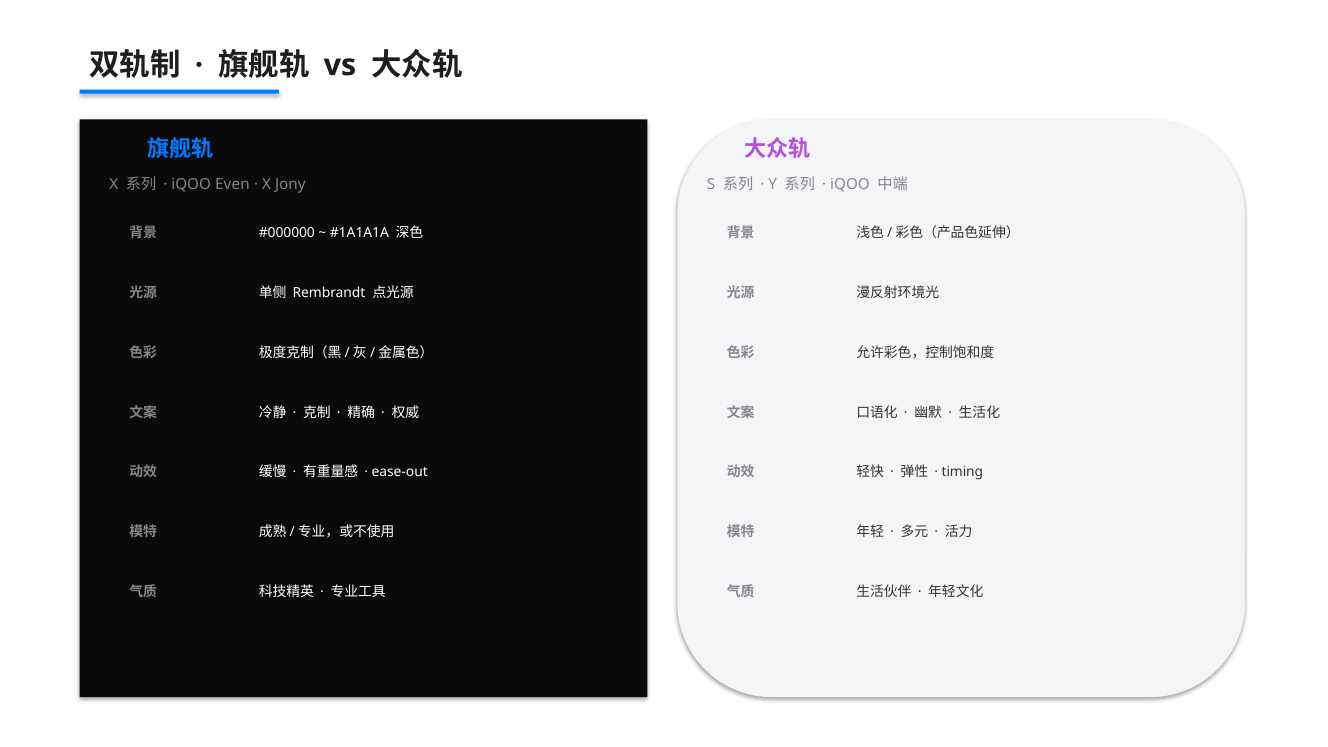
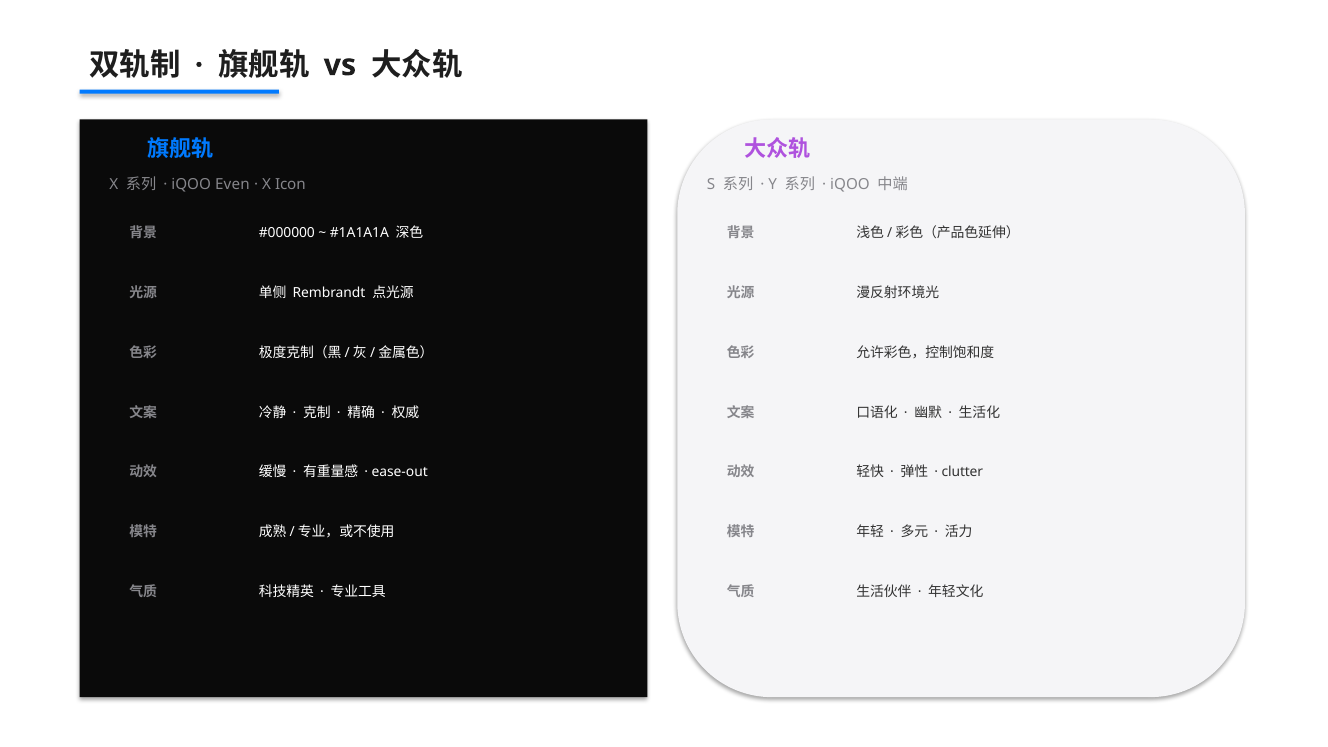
Jony: Jony -> Icon
timing: timing -> clutter
